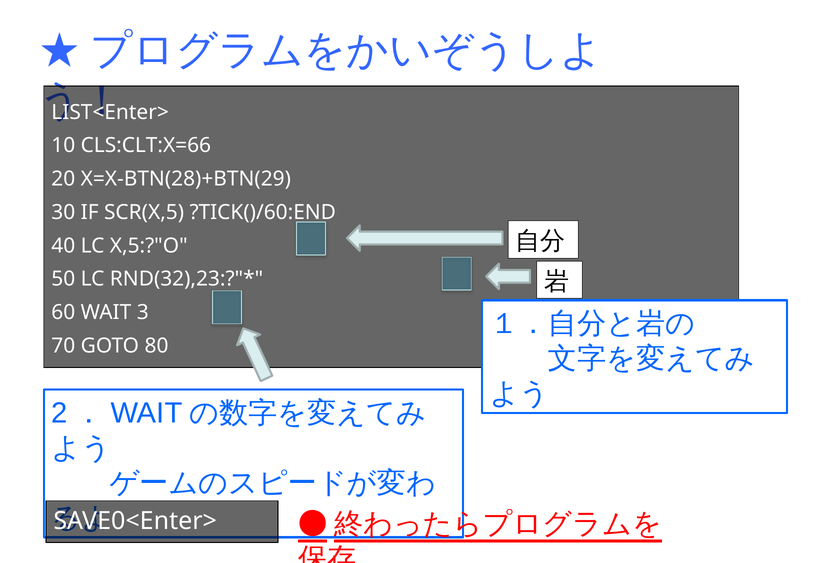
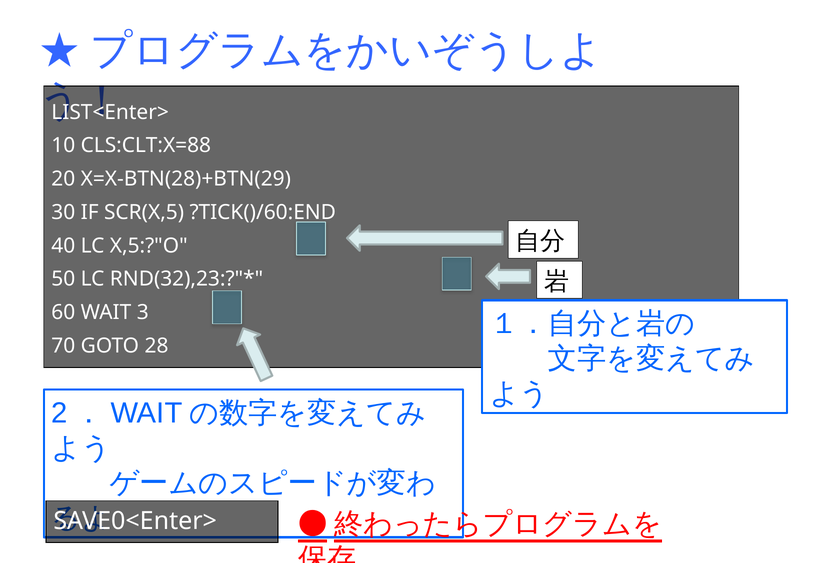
CLS:CLT:X=66: CLS:CLT:X=66 -> CLS:CLT:X=88
80: 80 -> 28
